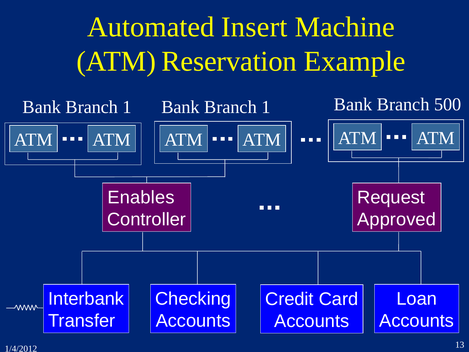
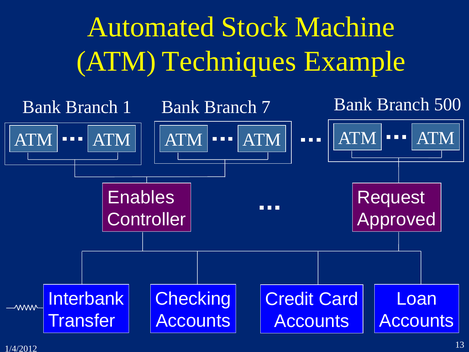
Insert: Insert -> Stock
Reservation: Reservation -> Techniques
1 Bank Branch 1: 1 -> 7
